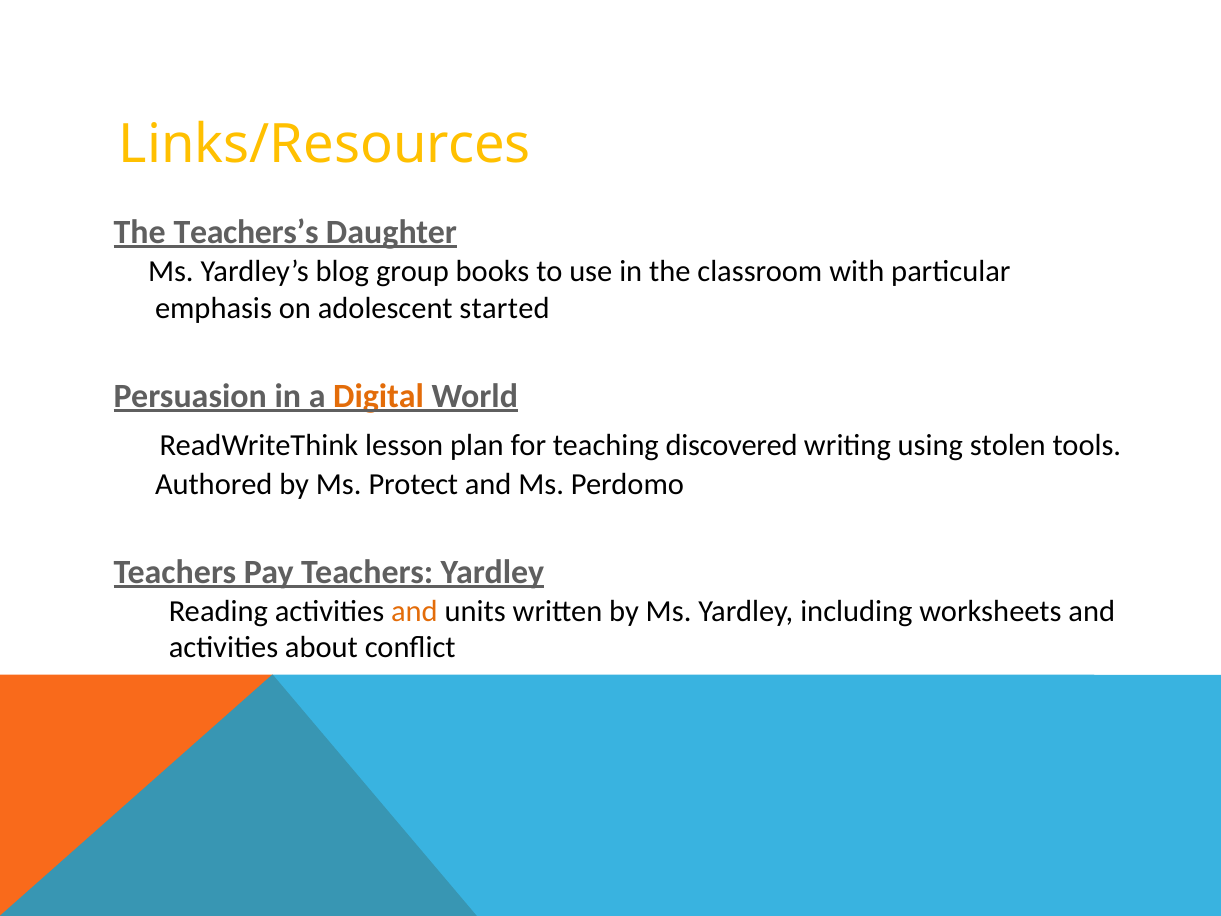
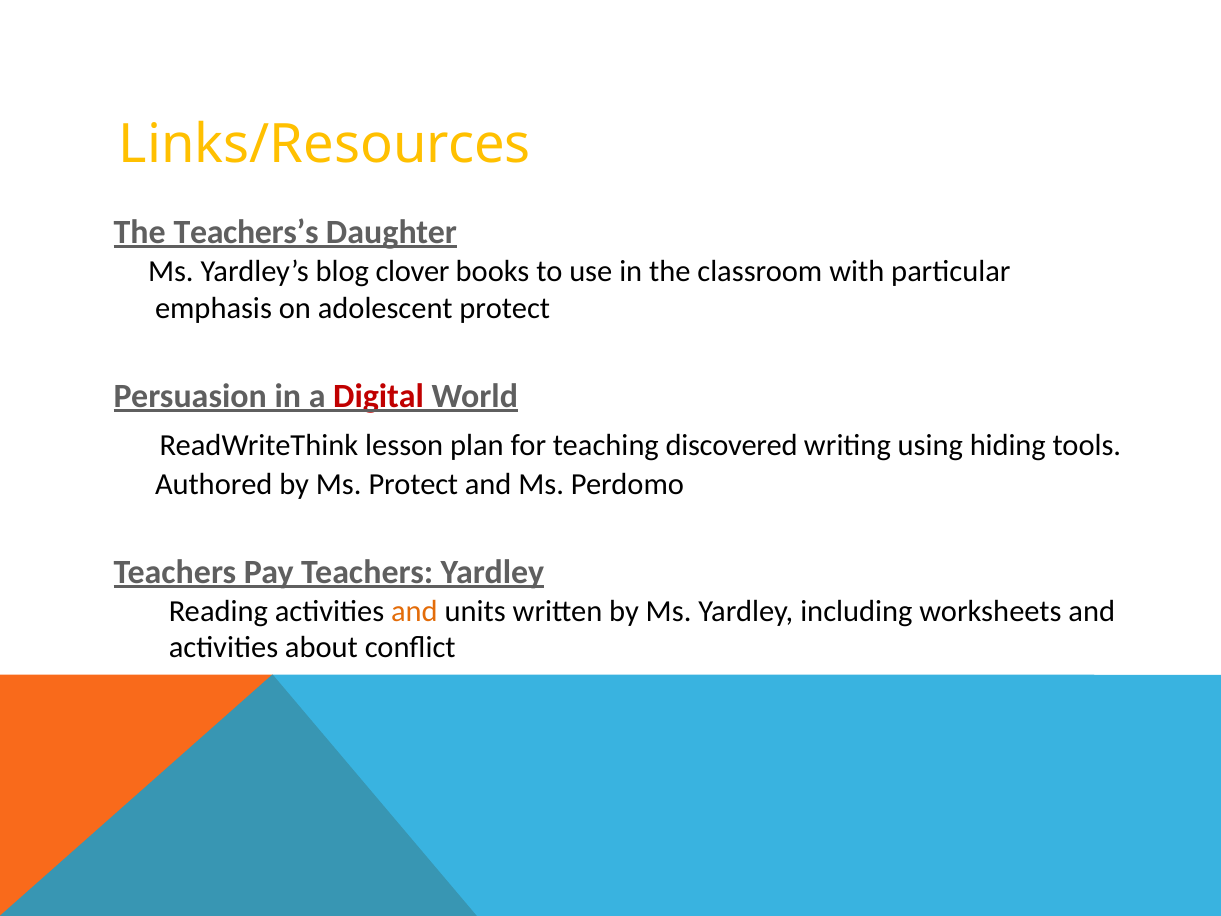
group: group -> clover
adolescent started: started -> protect
Digital colour: orange -> red
stolen: stolen -> hiding
